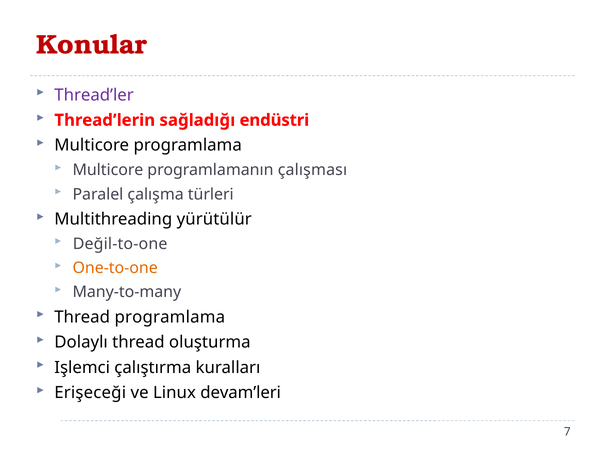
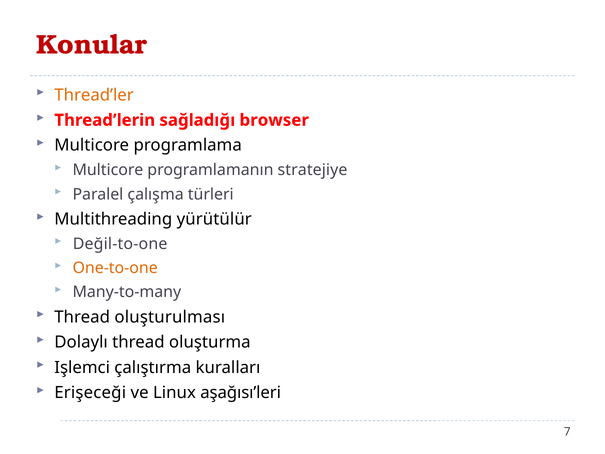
Thread’ler colour: purple -> orange
endüstri: endüstri -> browser
çalışması: çalışması -> stratejiye
Thread programlama: programlama -> oluşturulması
devam’leri: devam’leri -> aşağısı’leri
